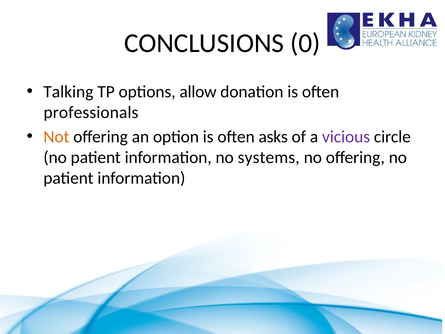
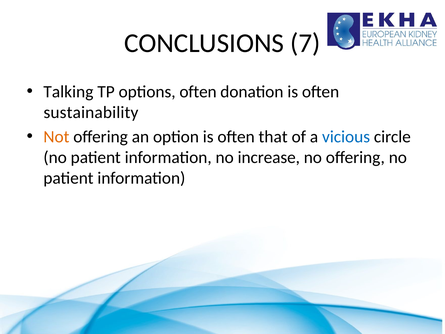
0: 0 -> 7
options allow: allow -> often
professionals: professionals -> sustainability
asks: asks -> that
vicious colour: purple -> blue
systems: systems -> increase
